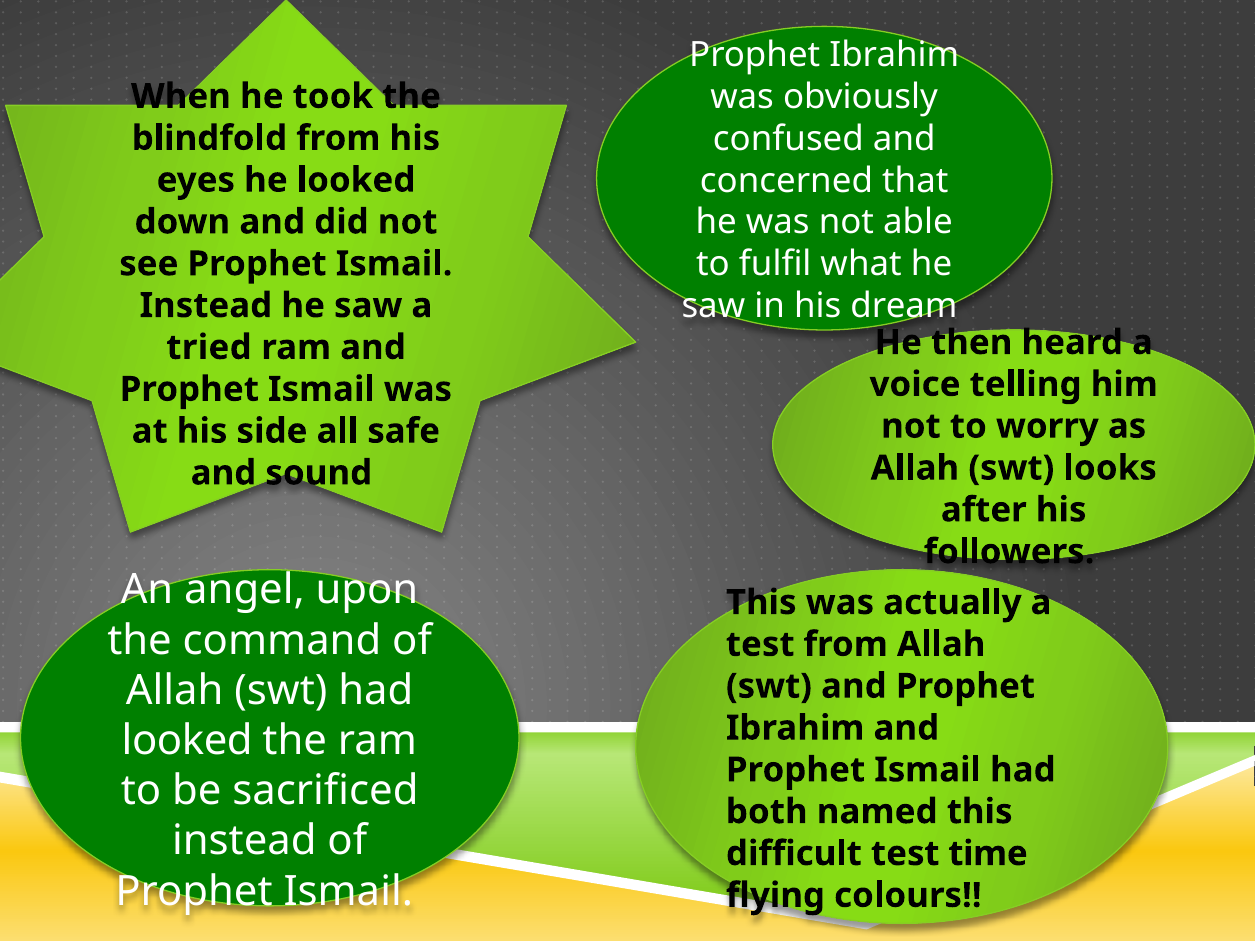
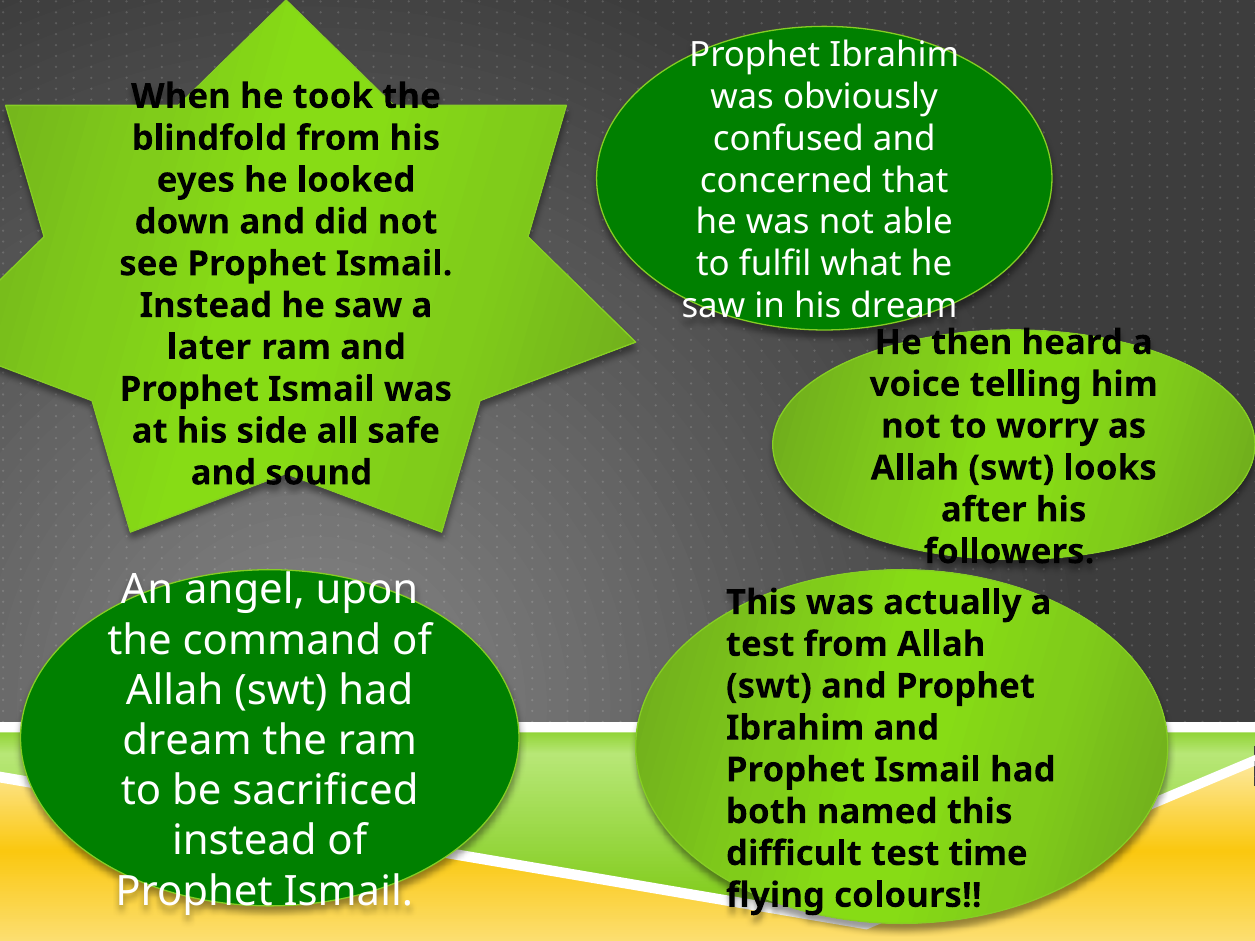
tried: tried -> later
looked at (187, 741): looked -> dream
